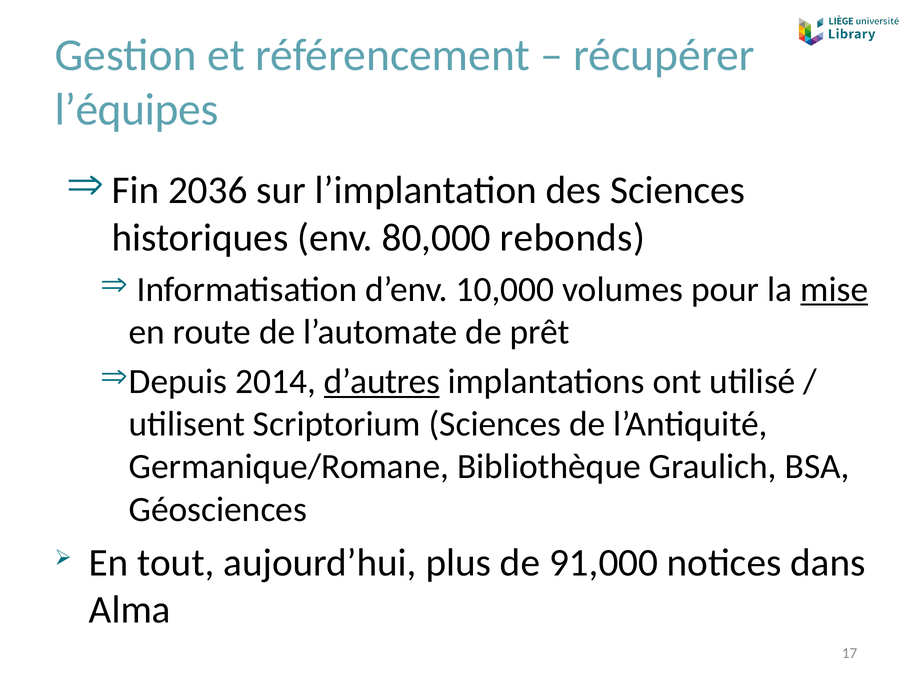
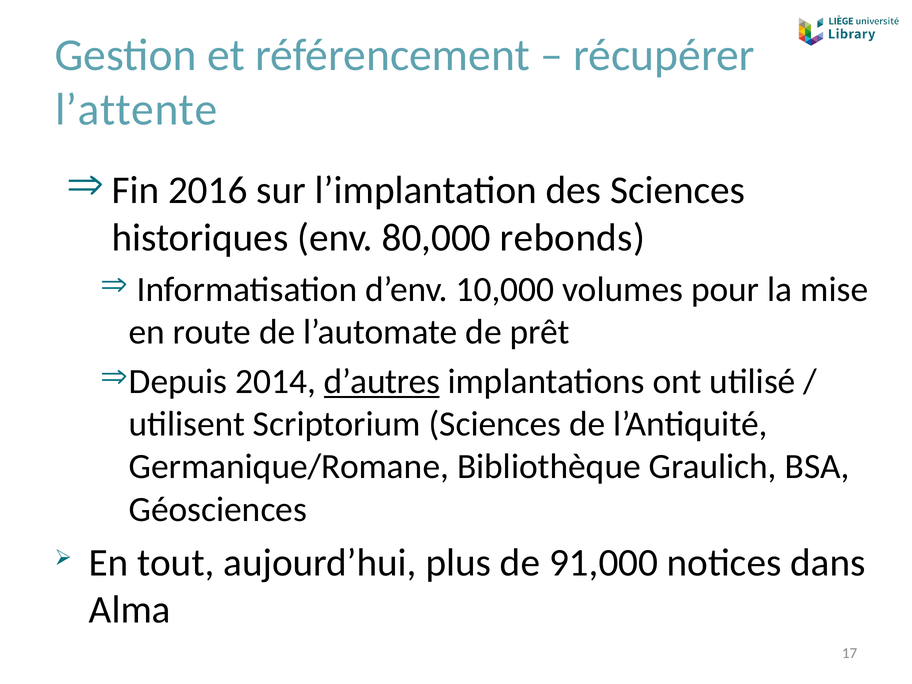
l’équipes: l’équipes -> l’attente
2036: 2036 -> 2016
mise underline: present -> none
